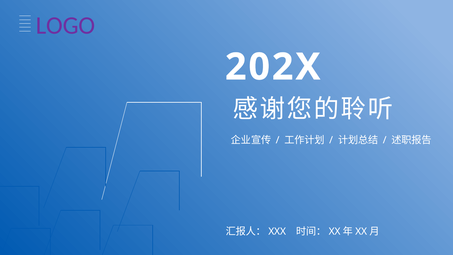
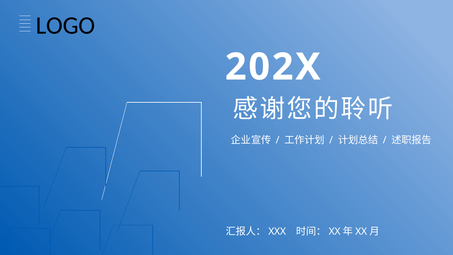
LOGO colour: purple -> black
